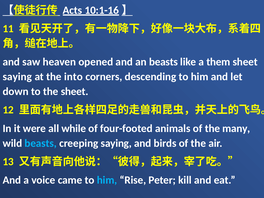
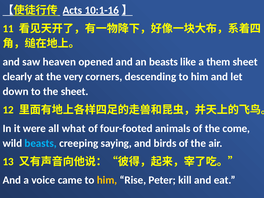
saying at (17, 77): saying -> clearly
into: into -> very
while: while -> what
many: many -> come
him at (107, 180) colour: light blue -> yellow
